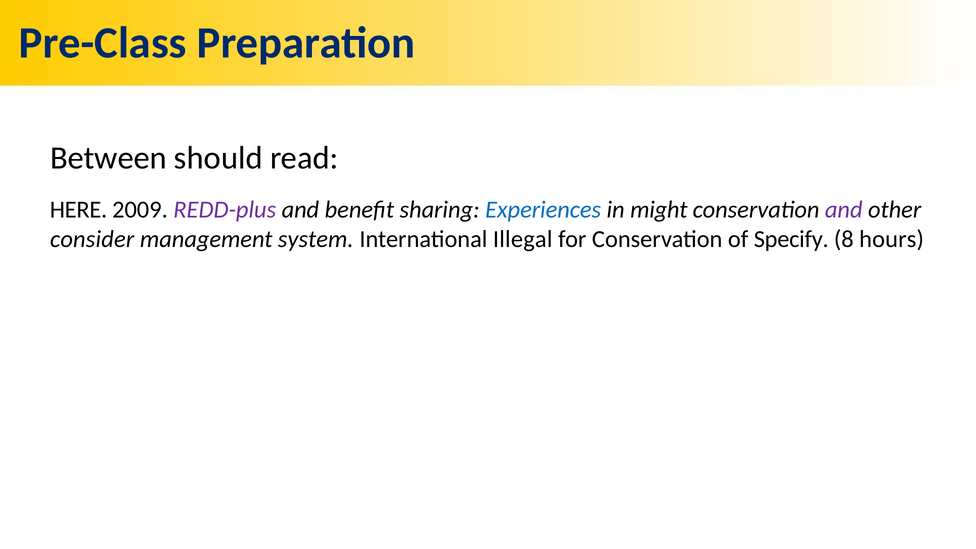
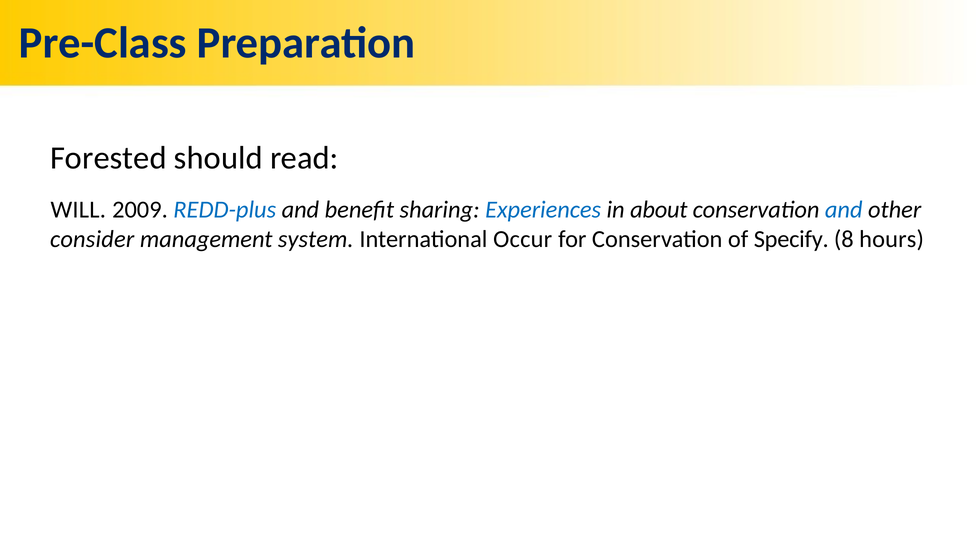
Between: Between -> Forested
HERE: HERE -> WILL
REDD-plus colour: purple -> blue
might: might -> about
and at (844, 210) colour: purple -> blue
Illegal: Illegal -> Occur
